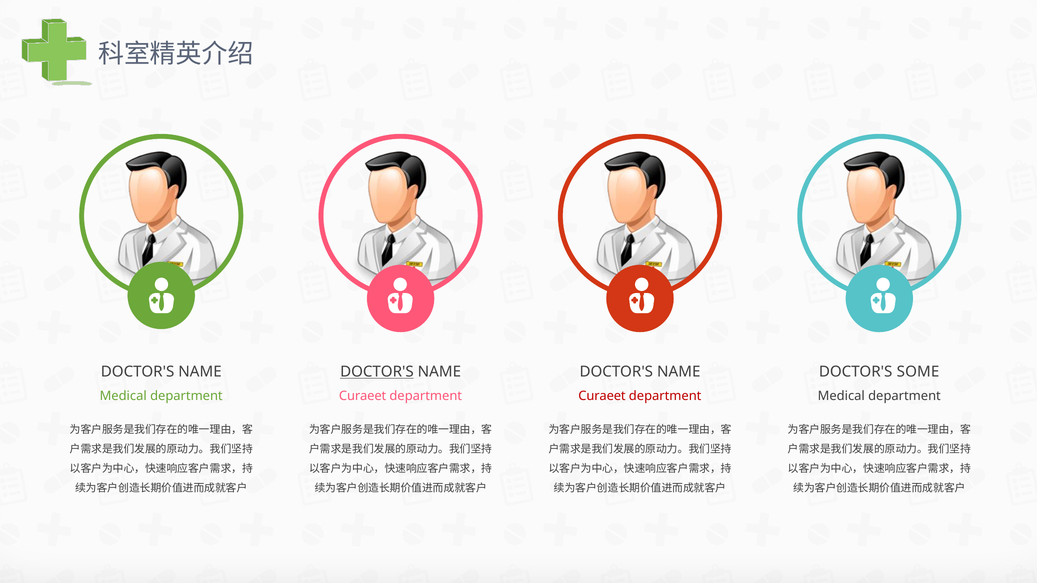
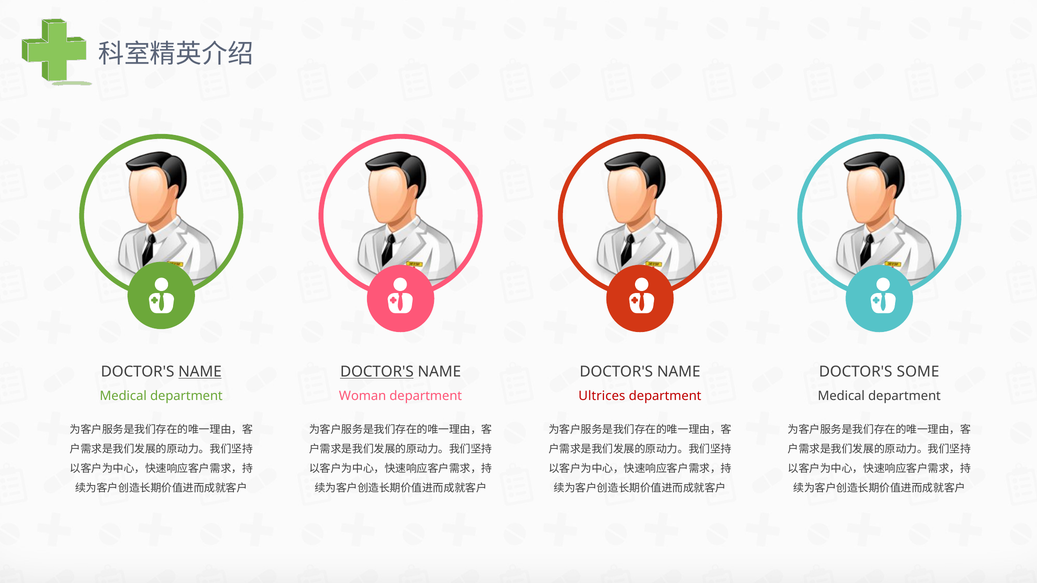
NAME at (200, 372) underline: none -> present
Curaeet at (363, 396): Curaeet -> Woman
Curaeet at (602, 396): Curaeet -> Ultrices
